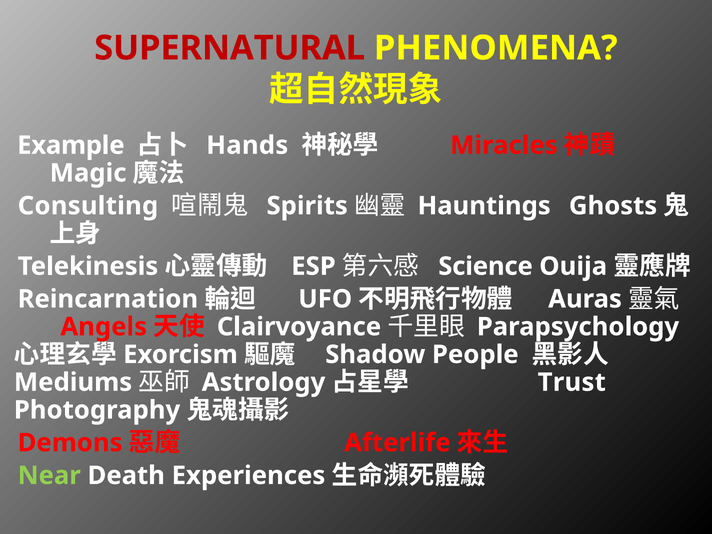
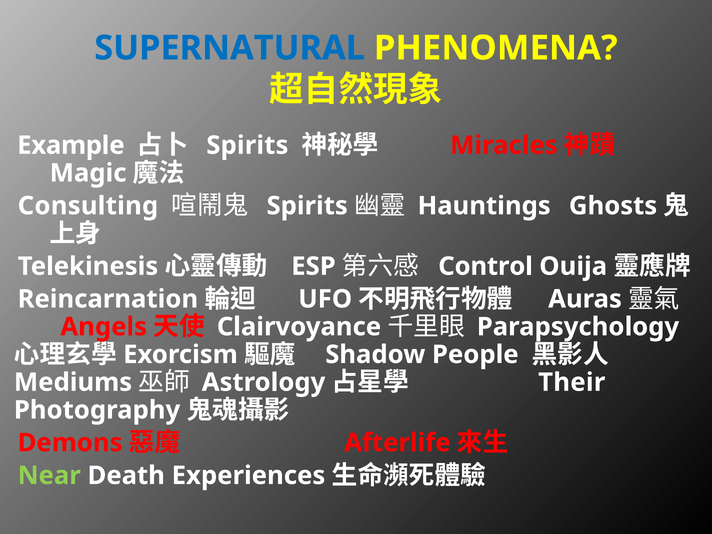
SUPERNATURAL colour: red -> blue
Hands at (247, 145): Hands -> Spirits
Science: Science -> Control
Trust: Trust -> Their
